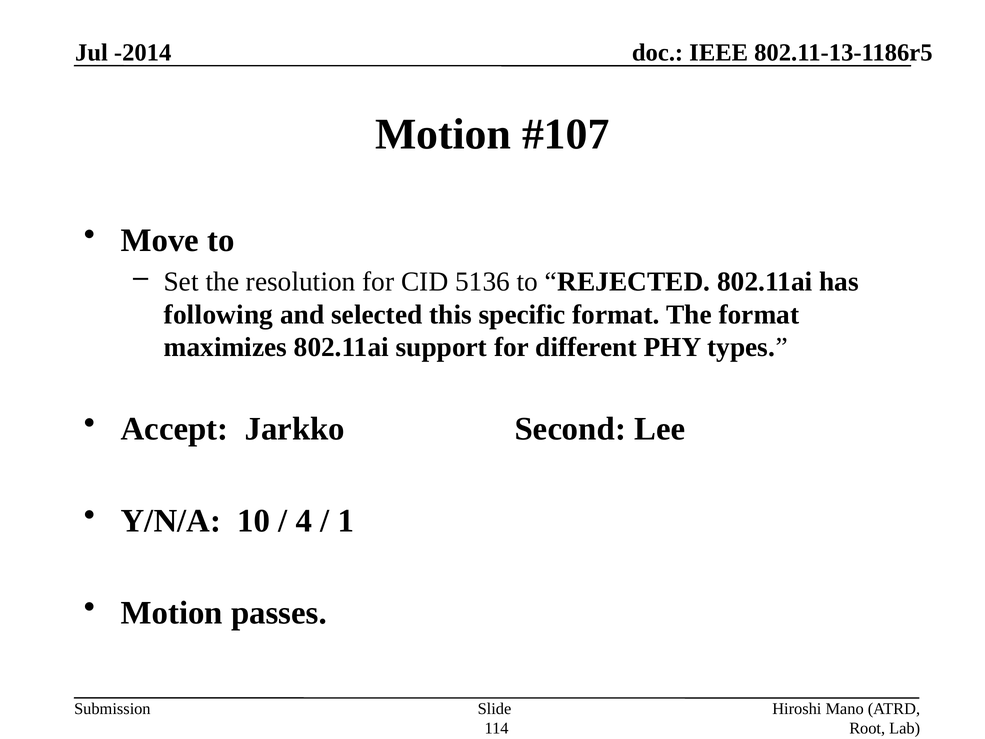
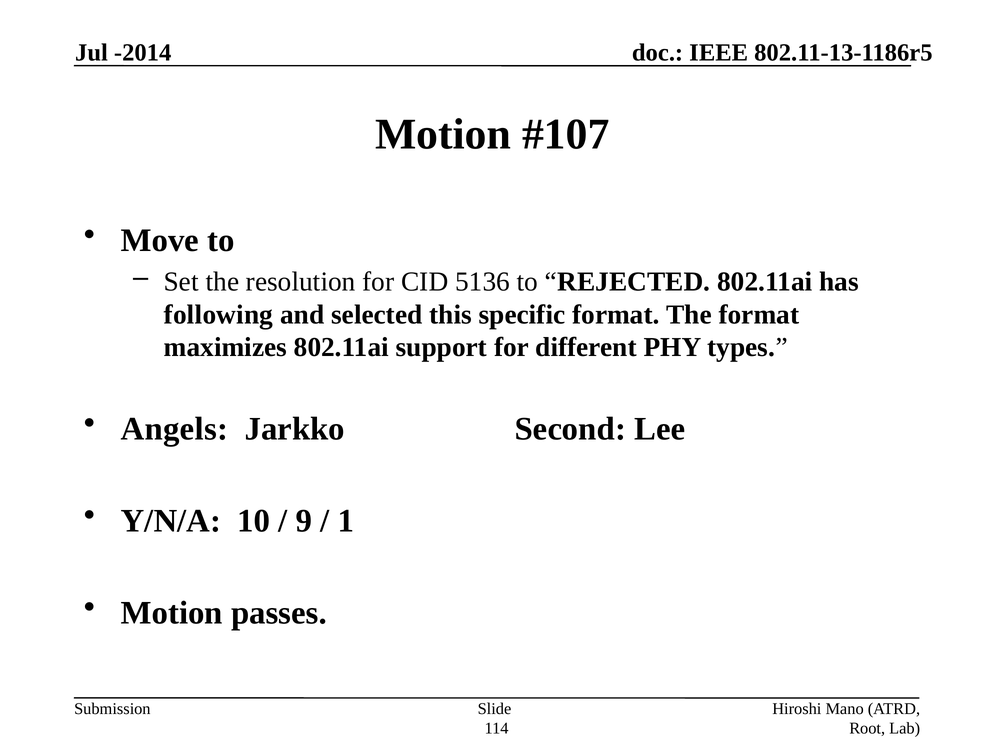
Accept: Accept -> Angels
4: 4 -> 9
